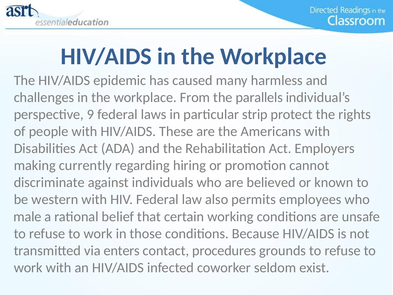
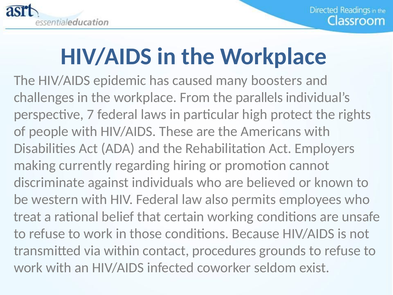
harmless: harmless -> boosters
9: 9 -> 7
strip: strip -> high
male: male -> treat
enters: enters -> within
